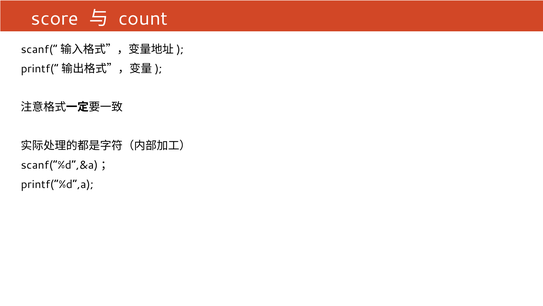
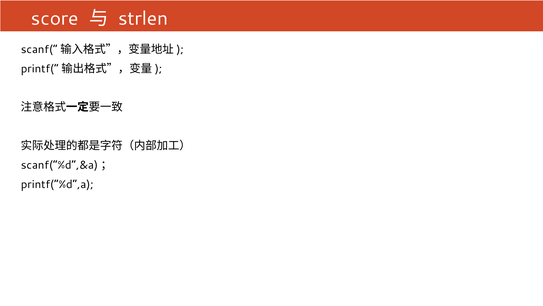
count: count -> strlen
